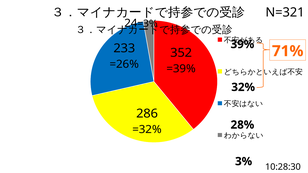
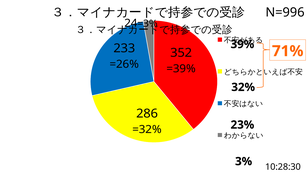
N=321: N=321 -> N=996
28%: 28% -> 23%
